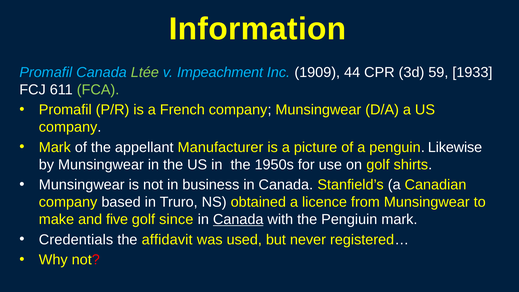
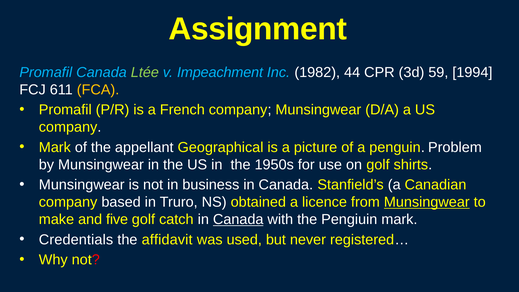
Information: Information -> Assignment
1909: 1909 -> 1982
1933: 1933 -> 1994
FCA colour: light green -> yellow
Manufacturer: Manufacturer -> Geographical
Likewise: Likewise -> Problem
Munsingwear at (427, 202) underline: none -> present
since: since -> catch
